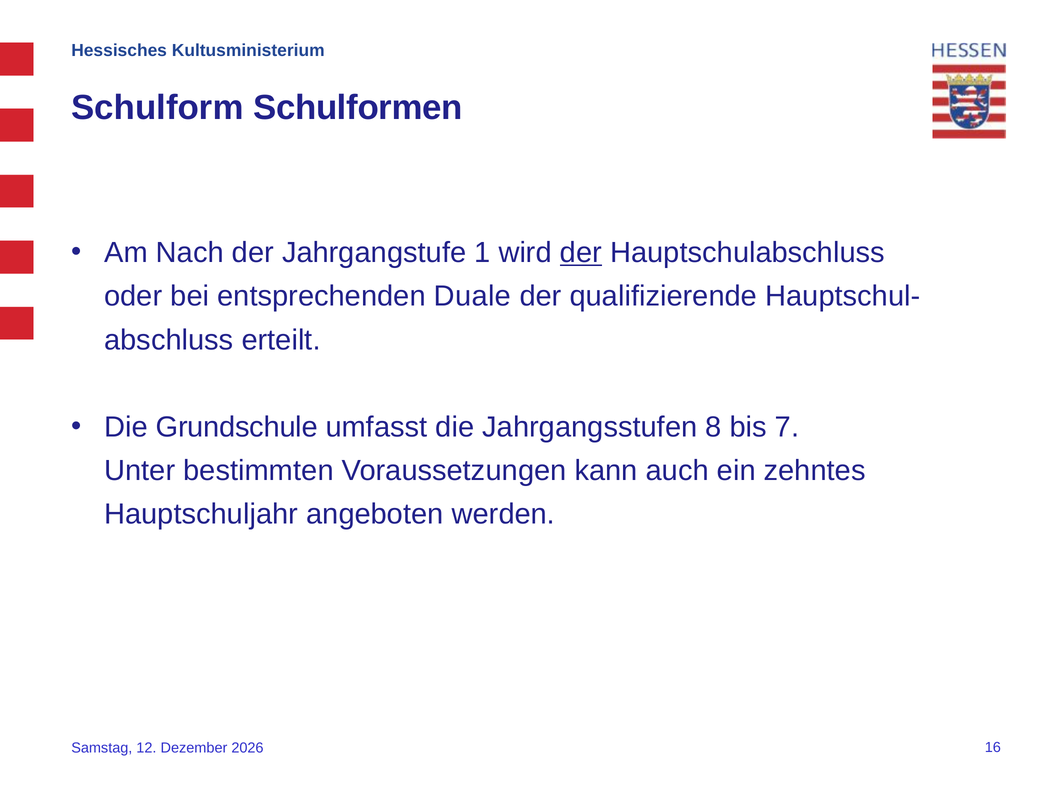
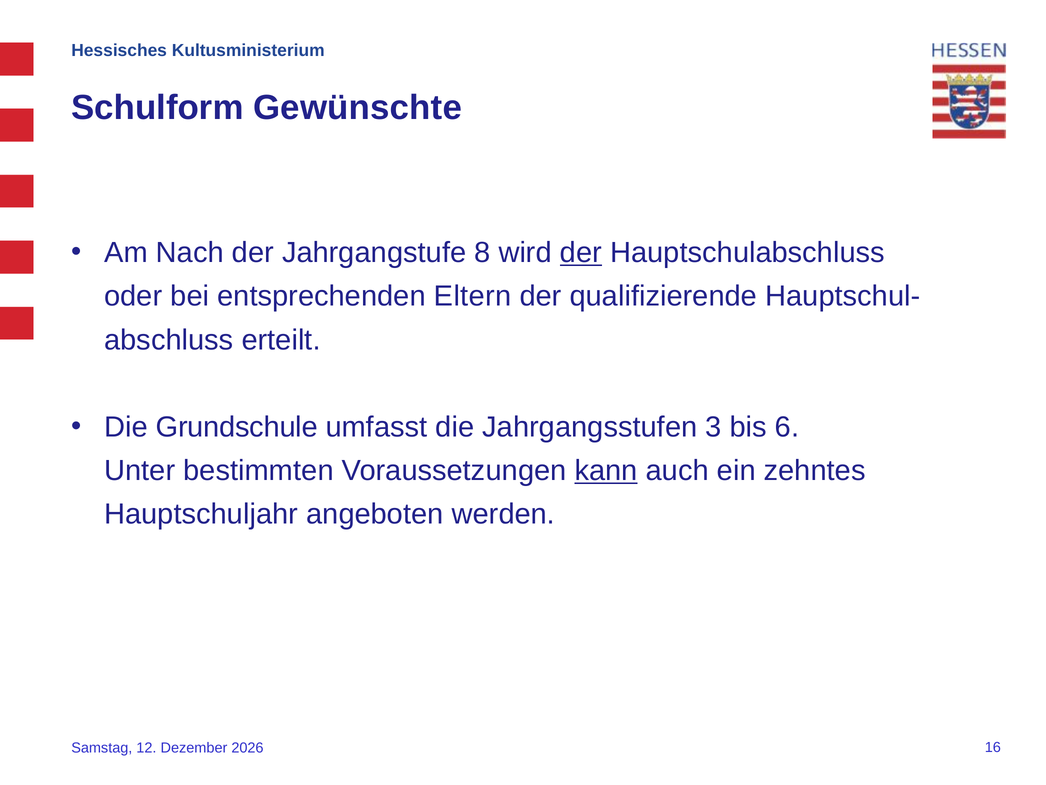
Schulformen: Schulformen -> Gewünschte
1: 1 -> 8
Duale: Duale -> Eltern
8: 8 -> 3
7: 7 -> 6
kann underline: none -> present
